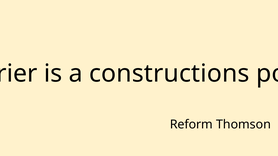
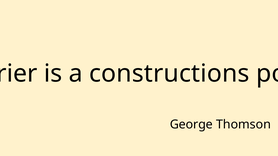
Reform: Reform -> George
